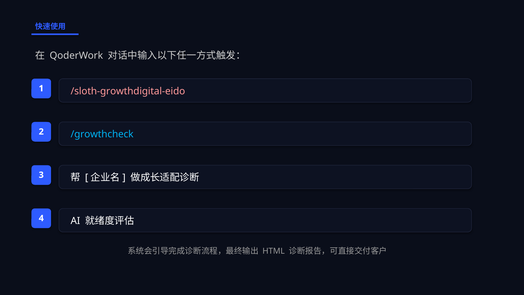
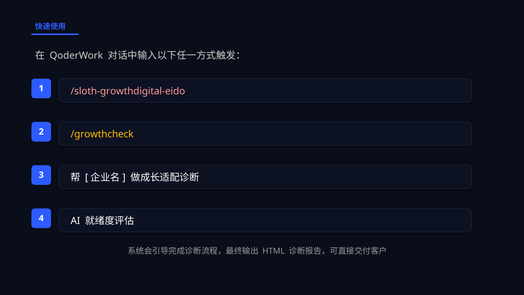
/growthcheck colour: light blue -> yellow
